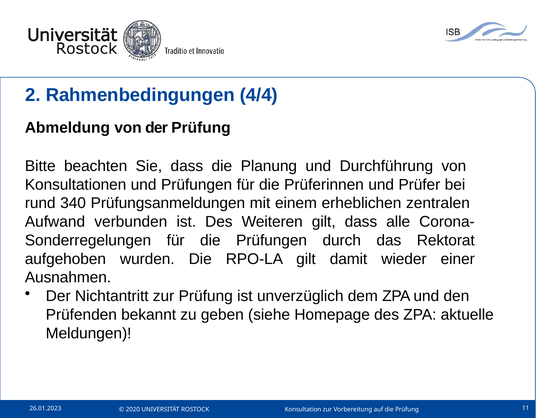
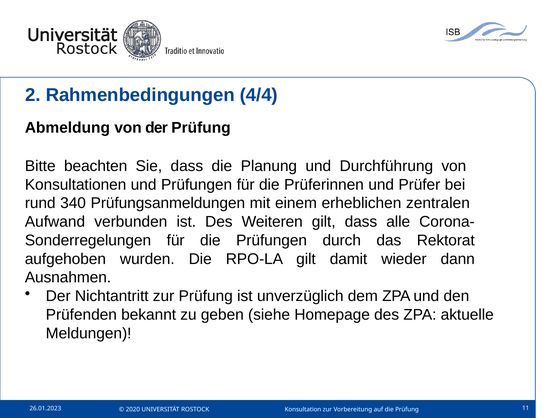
einer: einer -> dann
